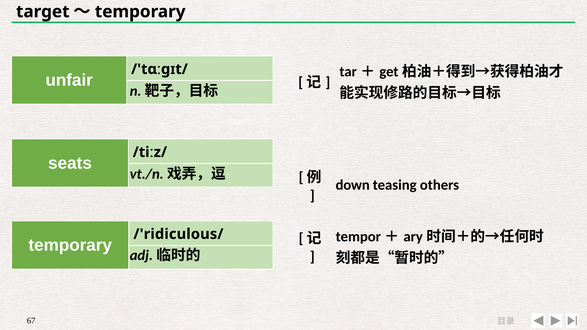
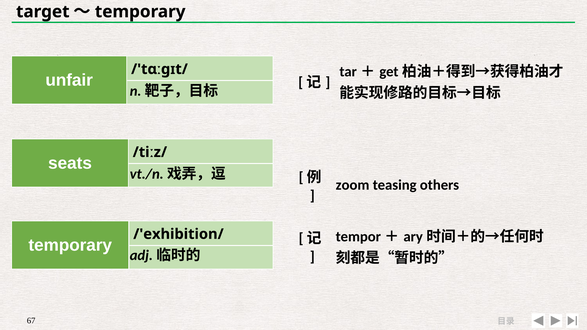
down: down -> zoom
/'ridiculous/: /'ridiculous/ -> /'exhibition/
